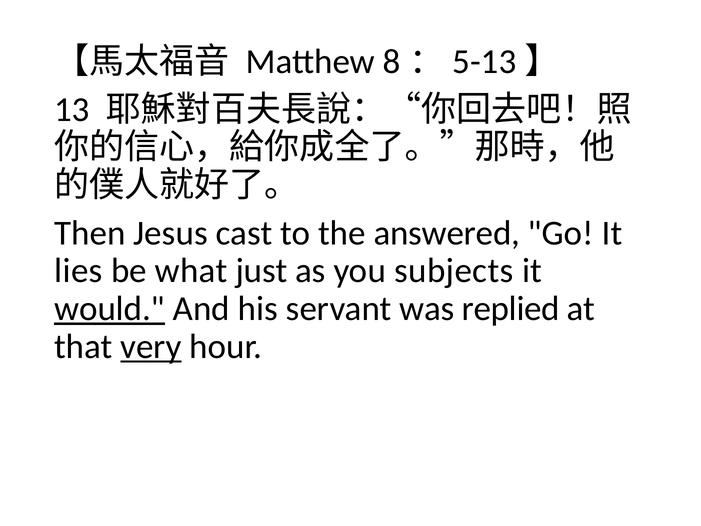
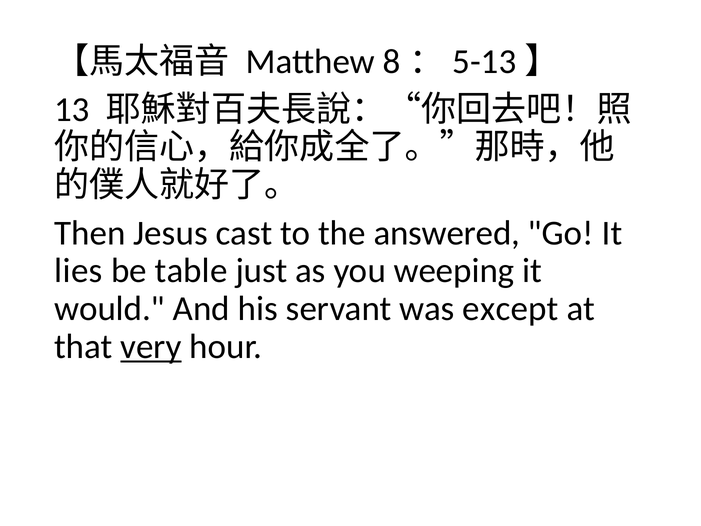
what: what -> table
subjects: subjects -> weeping
would underline: present -> none
replied: replied -> except
